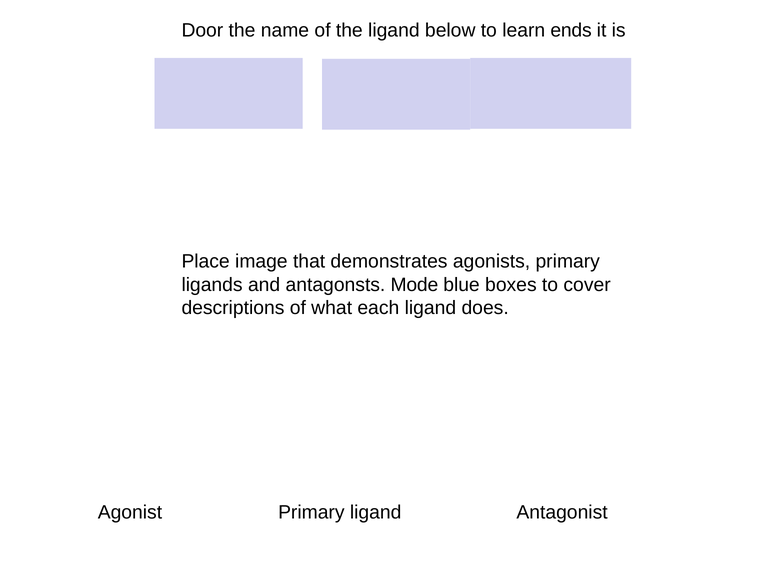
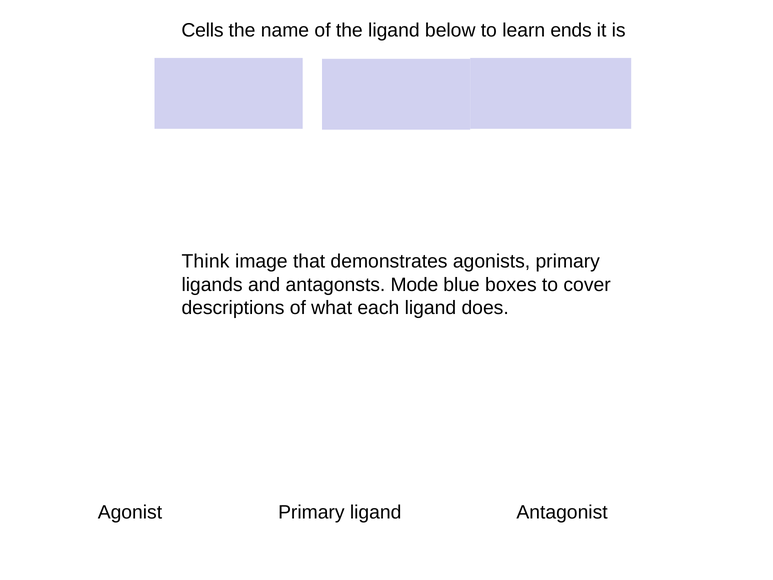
Door: Door -> Cells
Place: Place -> Think
